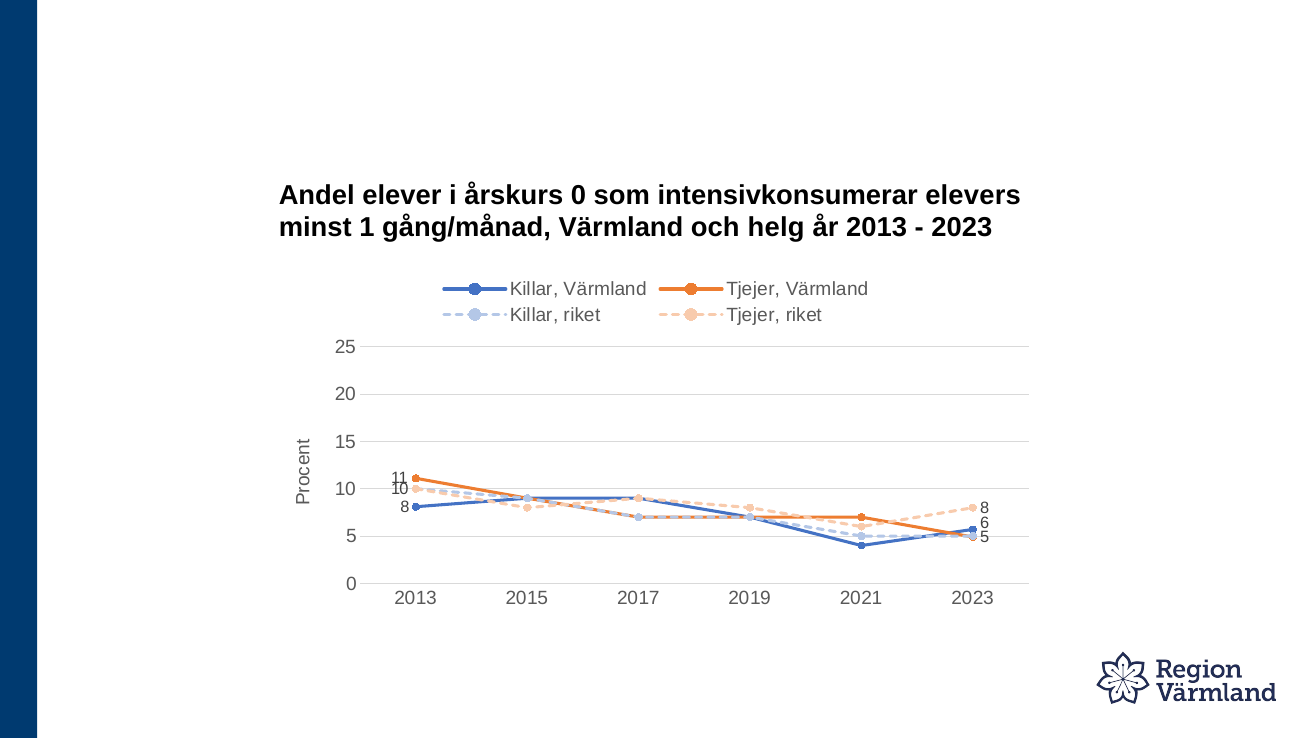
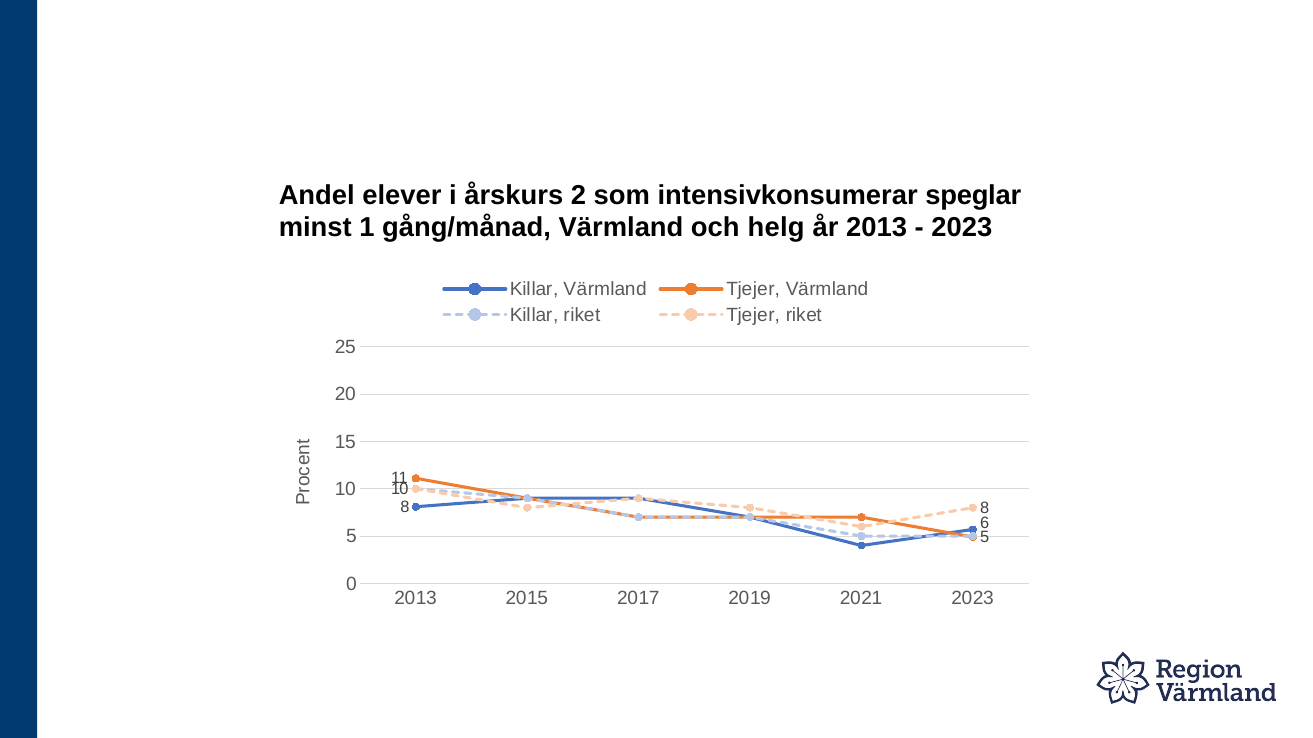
årskurs 0: 0 -> 2
elevers: elevers -> speglar
